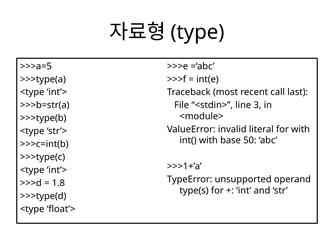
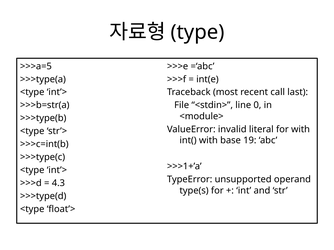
3: 3 -> 0
50: 50 -> 19
1.8: 1.8 -> 4.3
